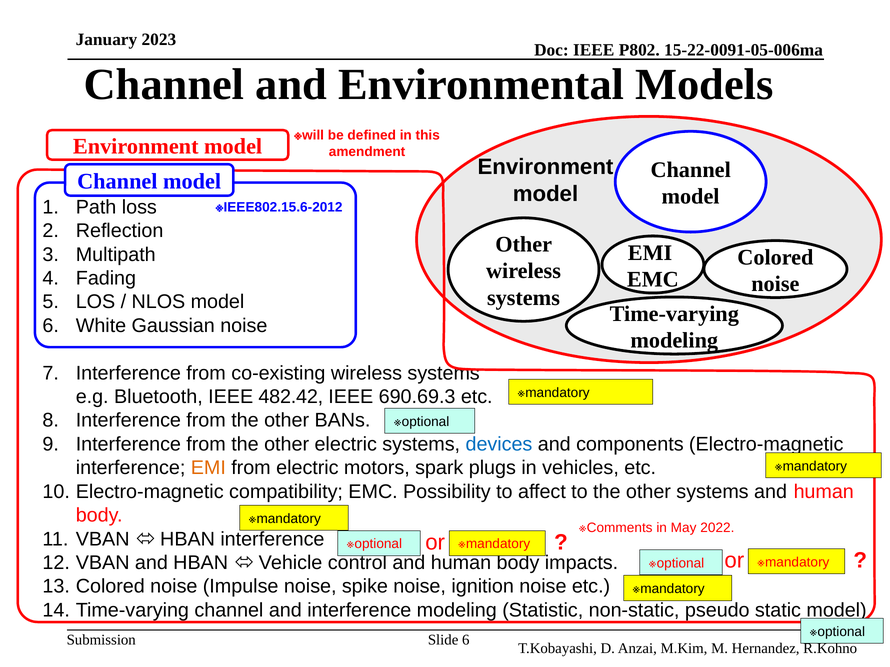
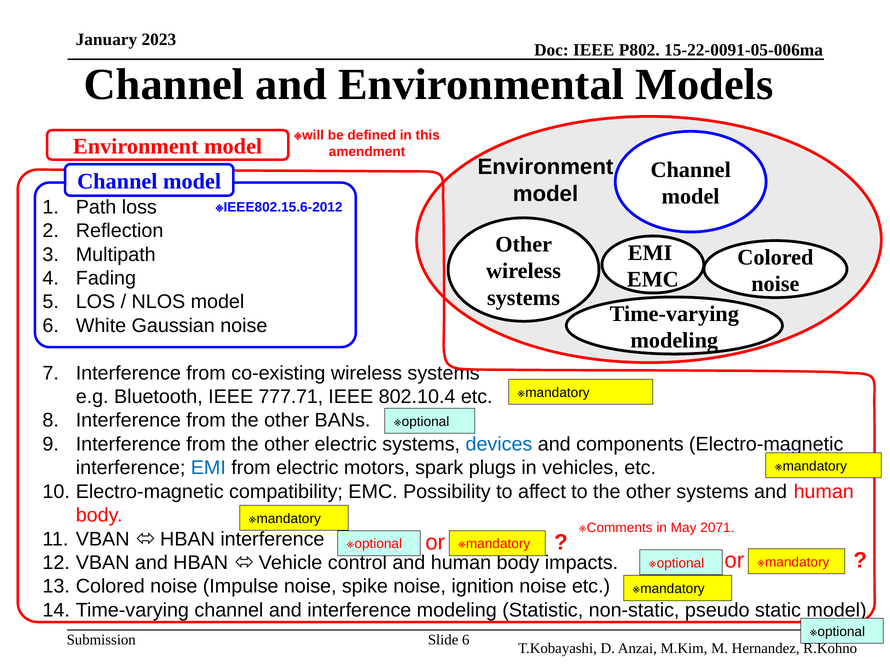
482.42: 482.42 -> 777.71
690.69.3: 690.69.3 -> 802.10.4
EMI at (208, 468) colour: orange -> blue
2022: 2022 -> 2071
